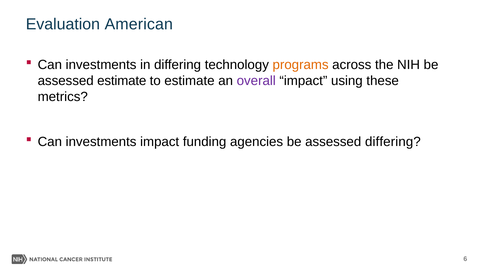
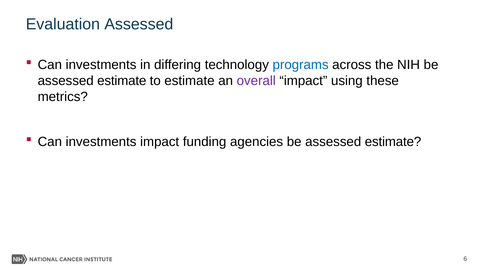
Evaluation American: American -> Assessed
programs colour: orange -> blue
agencies be assessed differing: differing -> estimate
